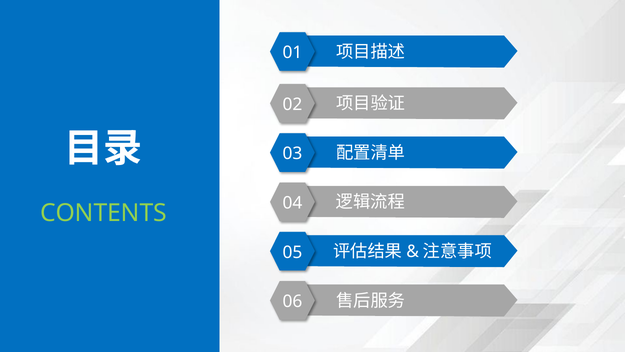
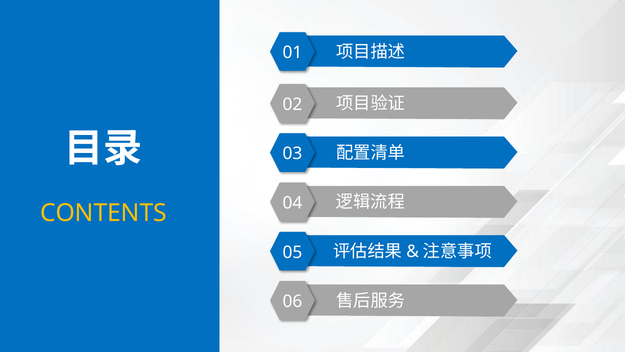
CONTENTS colour: light green -> yellow
